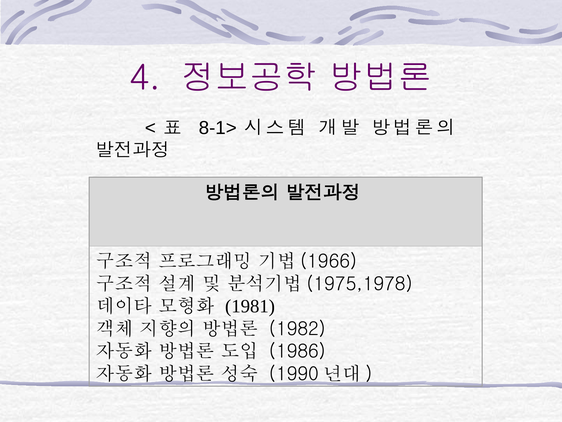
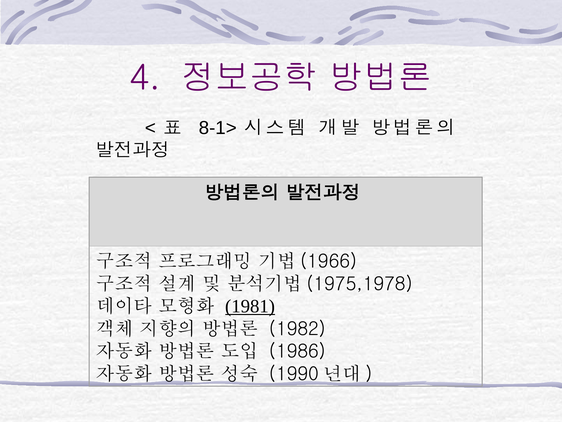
1981 underline: none -> present
